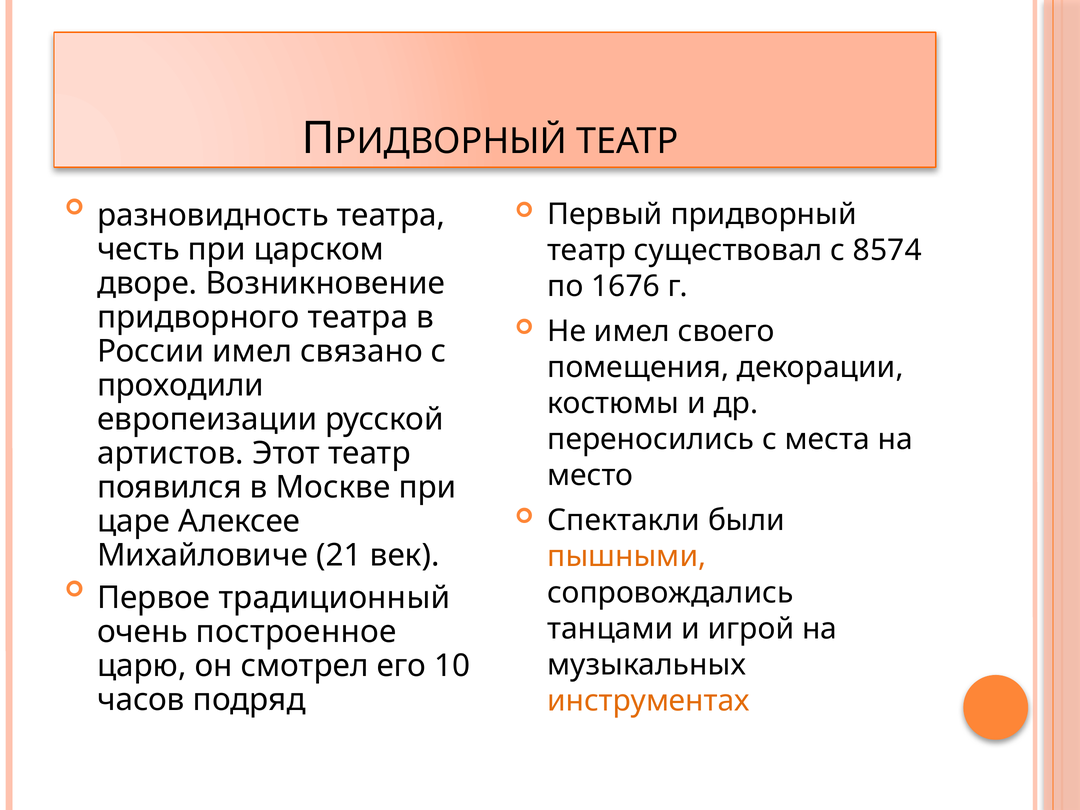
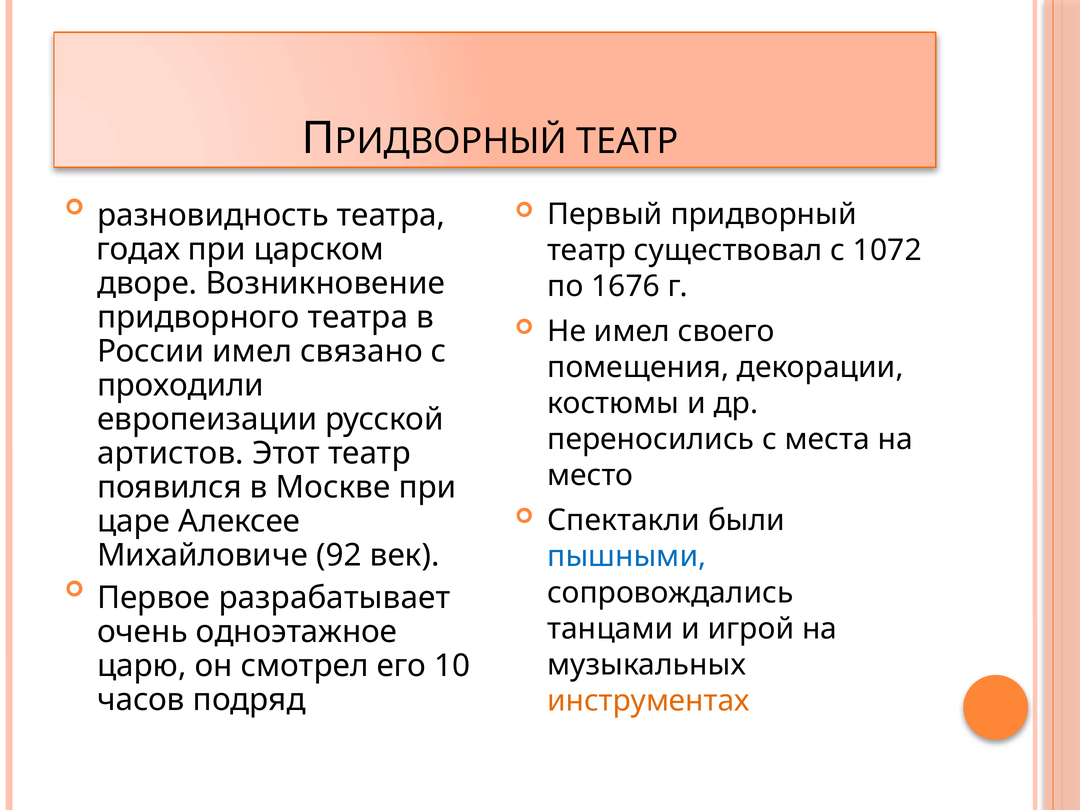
честь: честь -> годах
8574: 8574 -> 1072
21: 21 -> 92
пышными colour: orange -> blue
традиционный: традиционный -> разрабатывает
построенное: построенное -> одноэтажное
